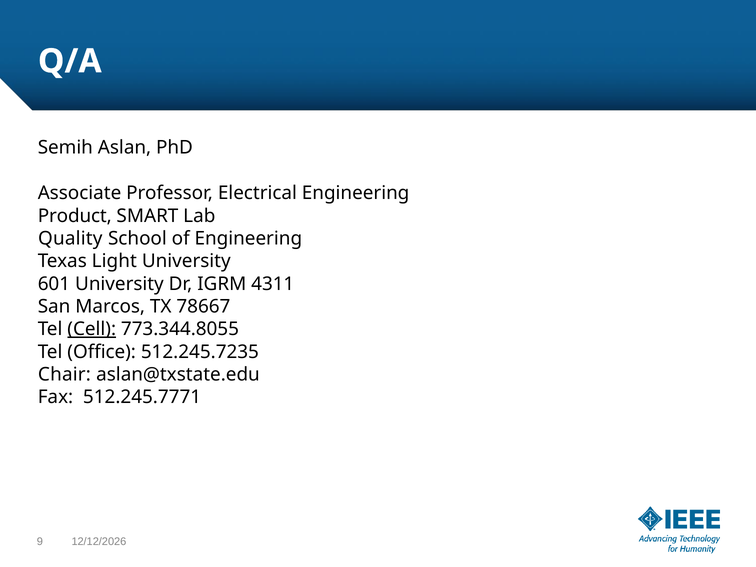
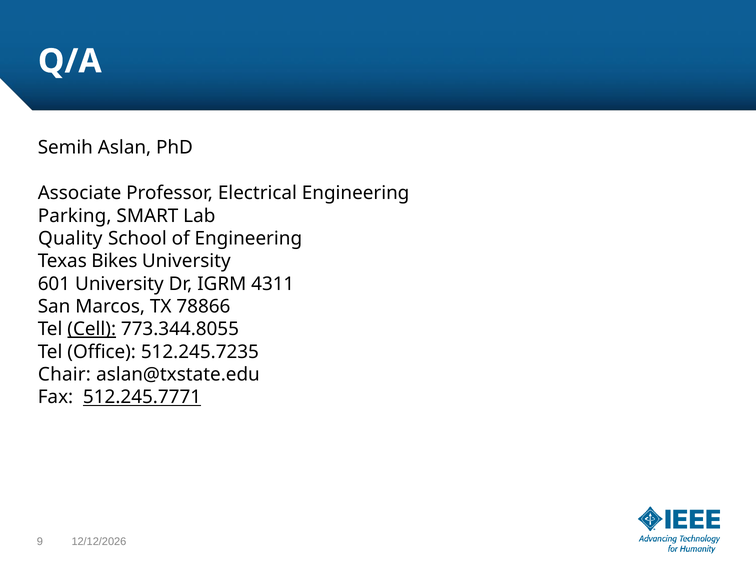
Product: Product -> Parking
Light: Light -> Bikes
78667: 78667 -> 78866
512.245.7771 underline: none -> present
